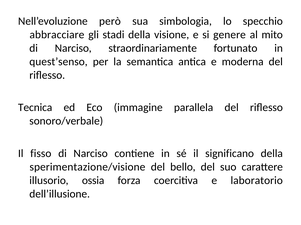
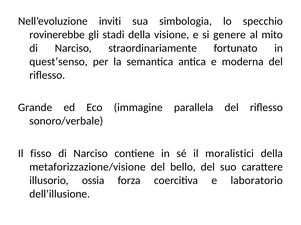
però: però -> inviti
abbracciare: abbracciare -> rovinerebbe
Tecnica: Tecnica -> Grande
significano: significano -> moralistici
sperimentazione/visione: sperimentazione/visione -> metaforizzazione/visione
